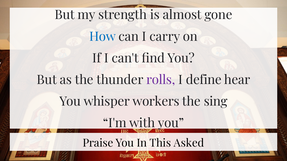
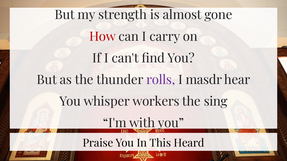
How colour: blue -> red
define: define -> masdr
Asked: Asked -> Heard
